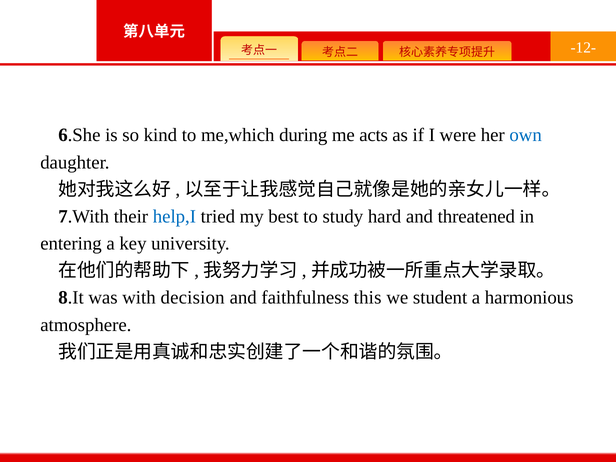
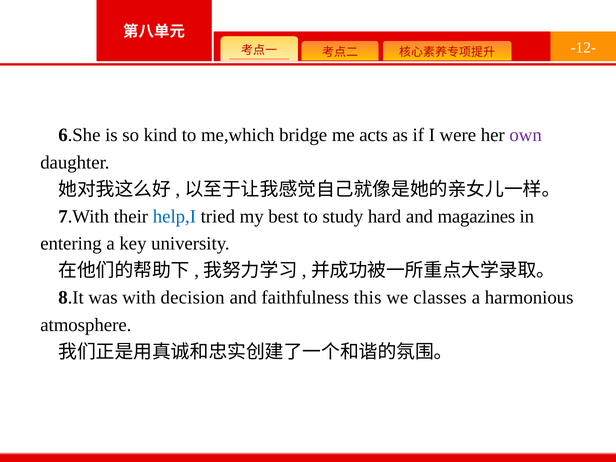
during: during -> bridge
own colour: blue -> purple
threatened: threatened -> magazines
student: student -> classes
